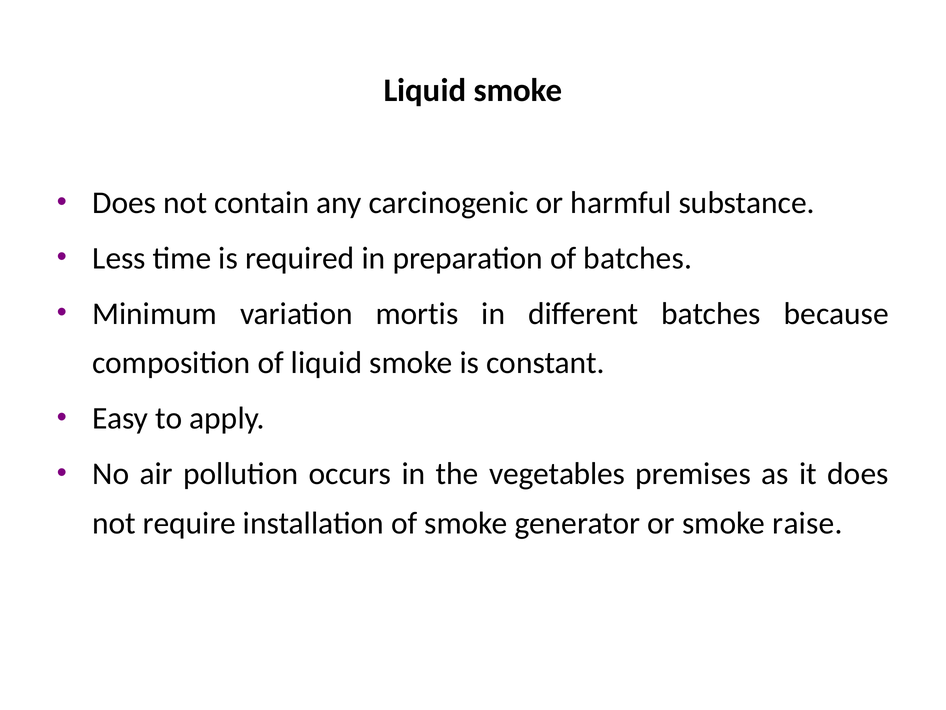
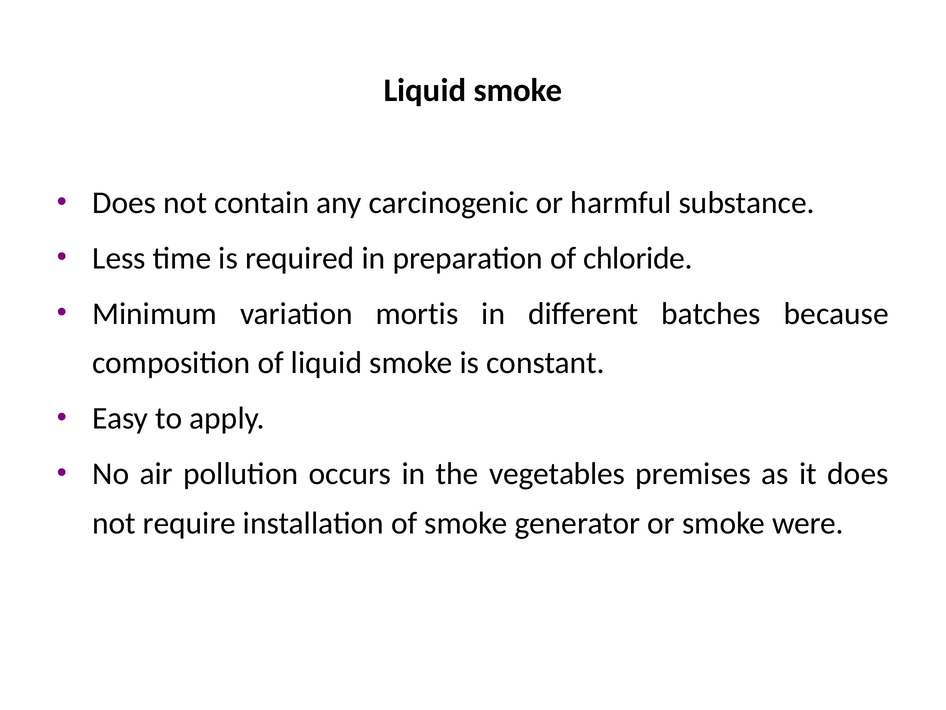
of batches: batches -> chloride
raise: raise -> were
